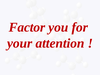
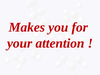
Factor: Factor -> Makes
